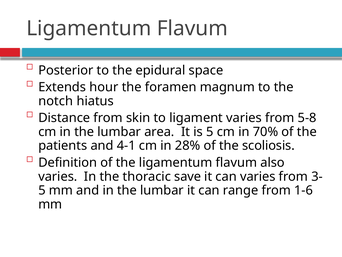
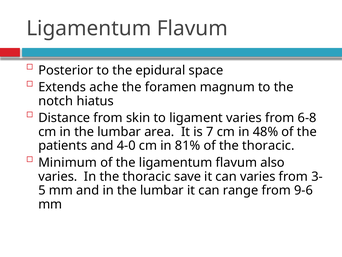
hour: hour -> ache
5-8: 5-8 -> 6-8
is 5: 5 -> 7
70%: 70% -> 48%
4-1: 4-1 -> 4-0
28%: 28% -> 81%
of the scoliosis: scoliosis -> thoracic
Definition: Definition -> Minimum
1-6: 1-6 -> 9-6
